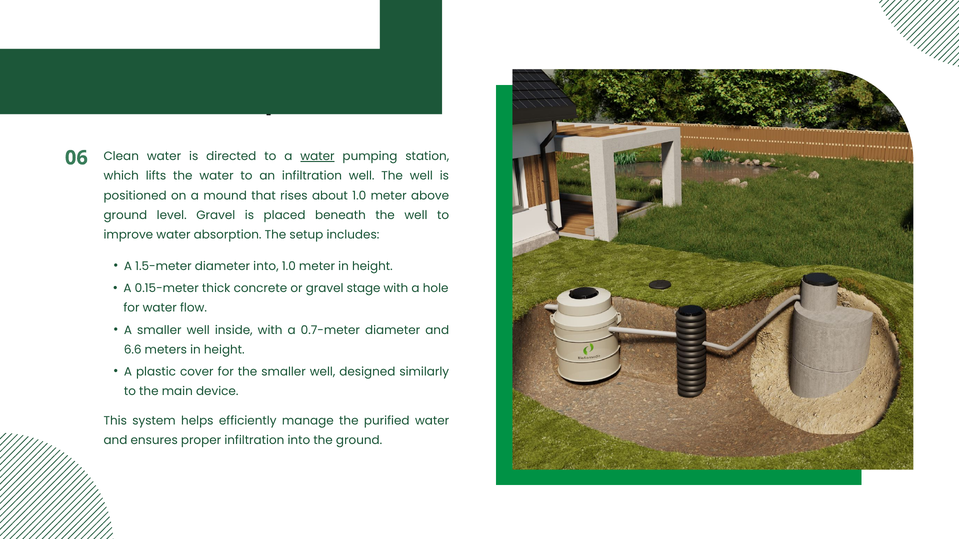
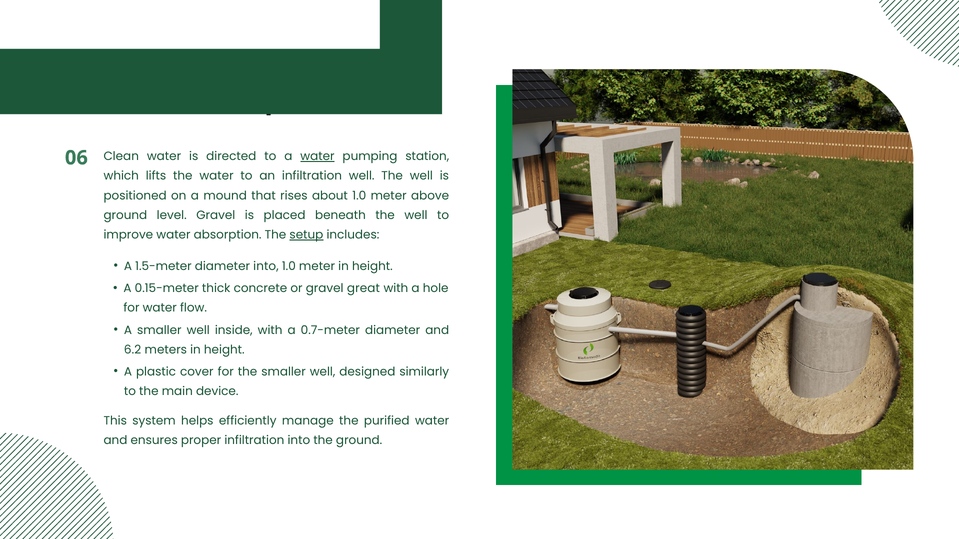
setup underline: none -> present
stage: stage -> great
6.6: 6.6 -> 6.2
